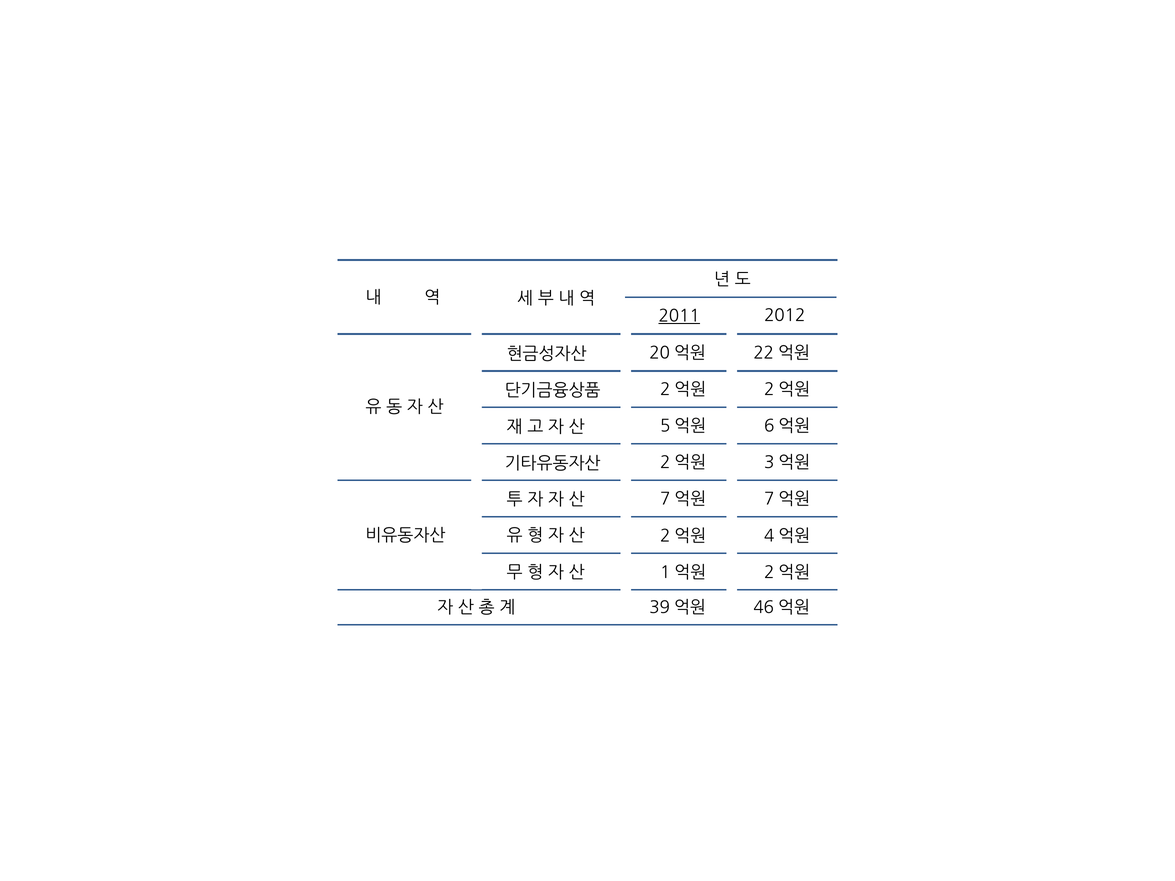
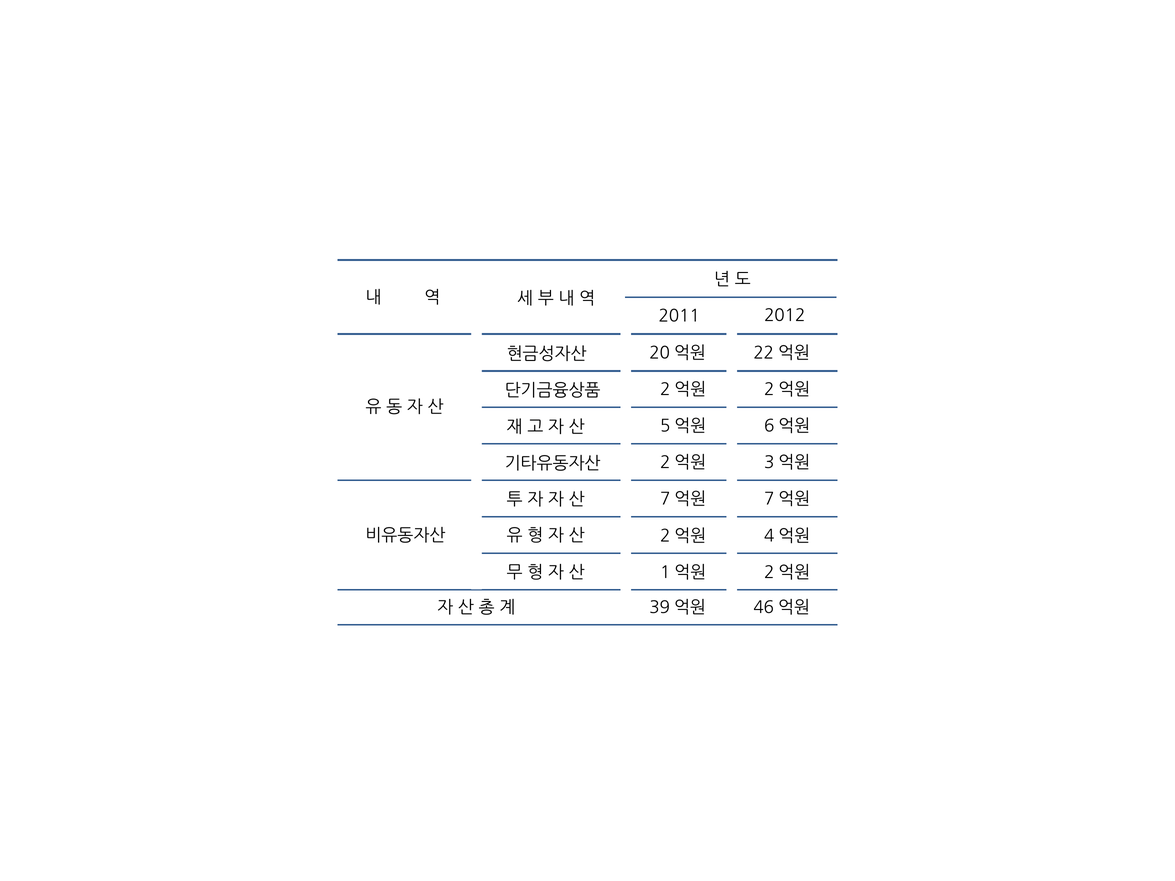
2011 underline: present -> none
